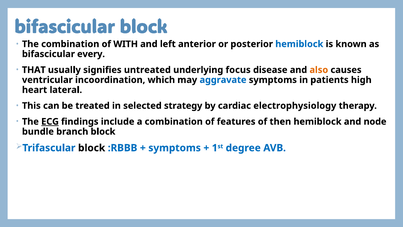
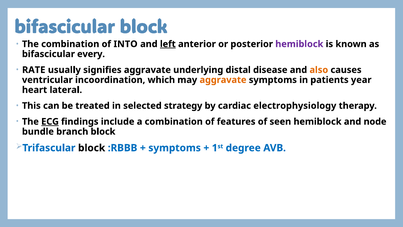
WITH: WITH -> INTO
left underline: none -> present
hemiblock at (299, 44) colour: blue -> purple
THAT: THAT -> RATE
signifies untreated: untreated -> aggravate
focus: focus -> distal
aggravate at (223, 80) colour: blue -> orange
high: high -> year
then: then -> seen
